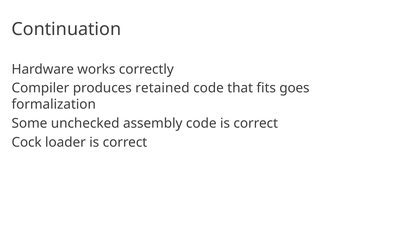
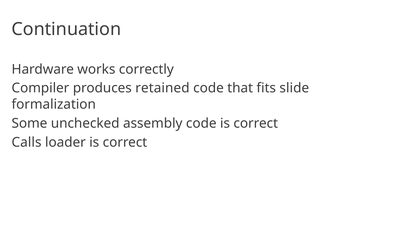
goes: goes -> slide
Cock: Cock -> Calls
